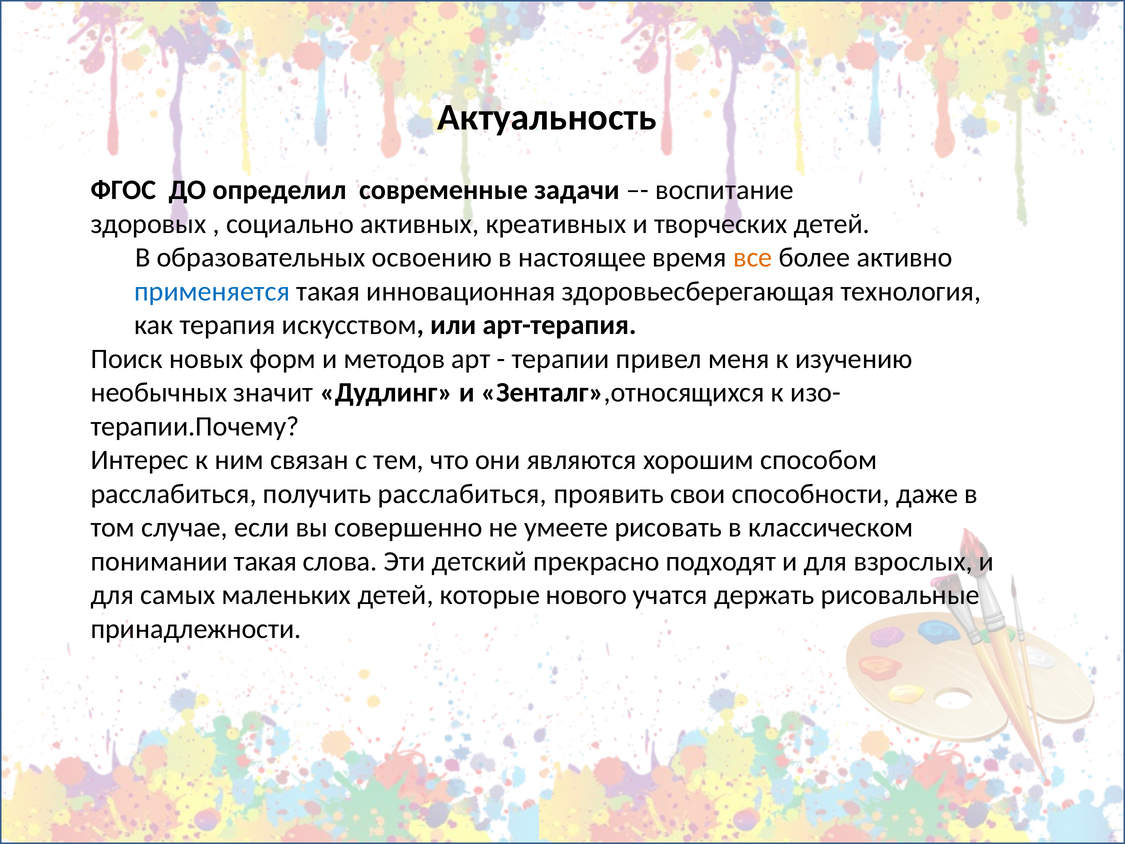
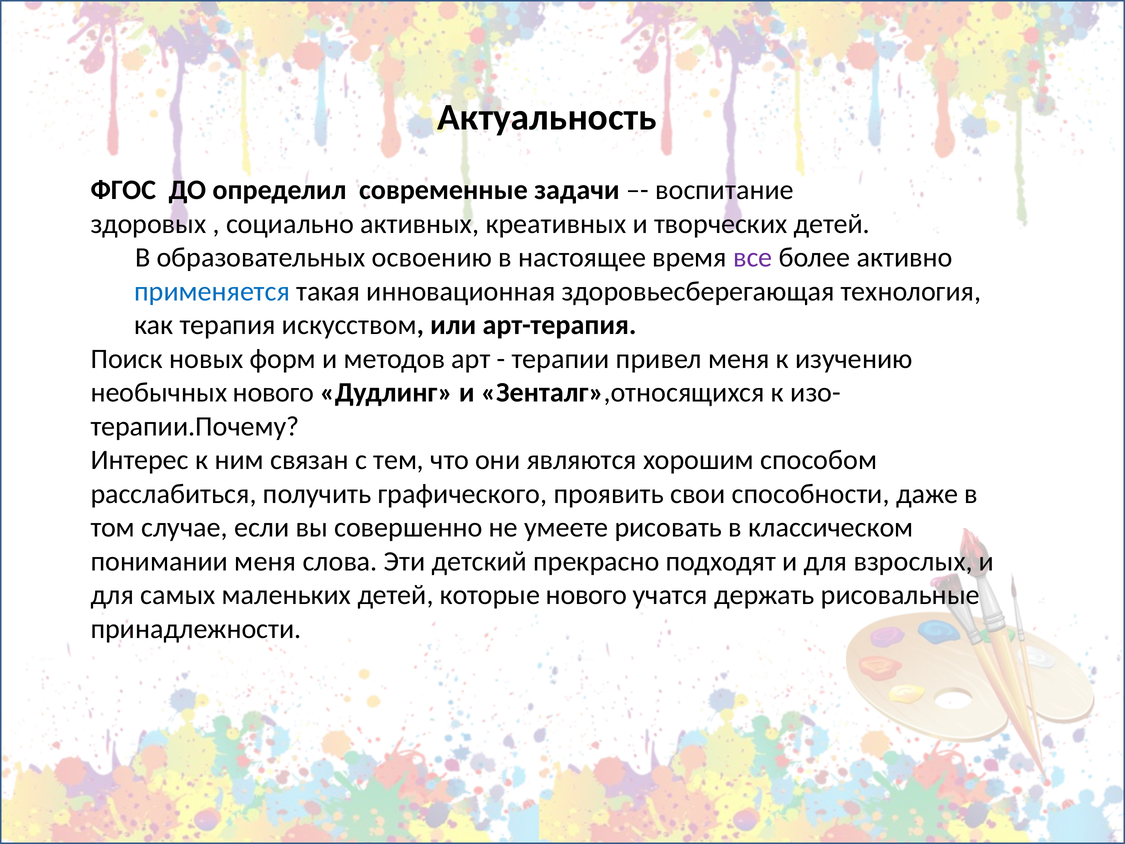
все colour: orange -> purple
необычных значит: значит -> нового
получить расслабиться: расслабиться -> графического
понимании такая: такая -> меня
